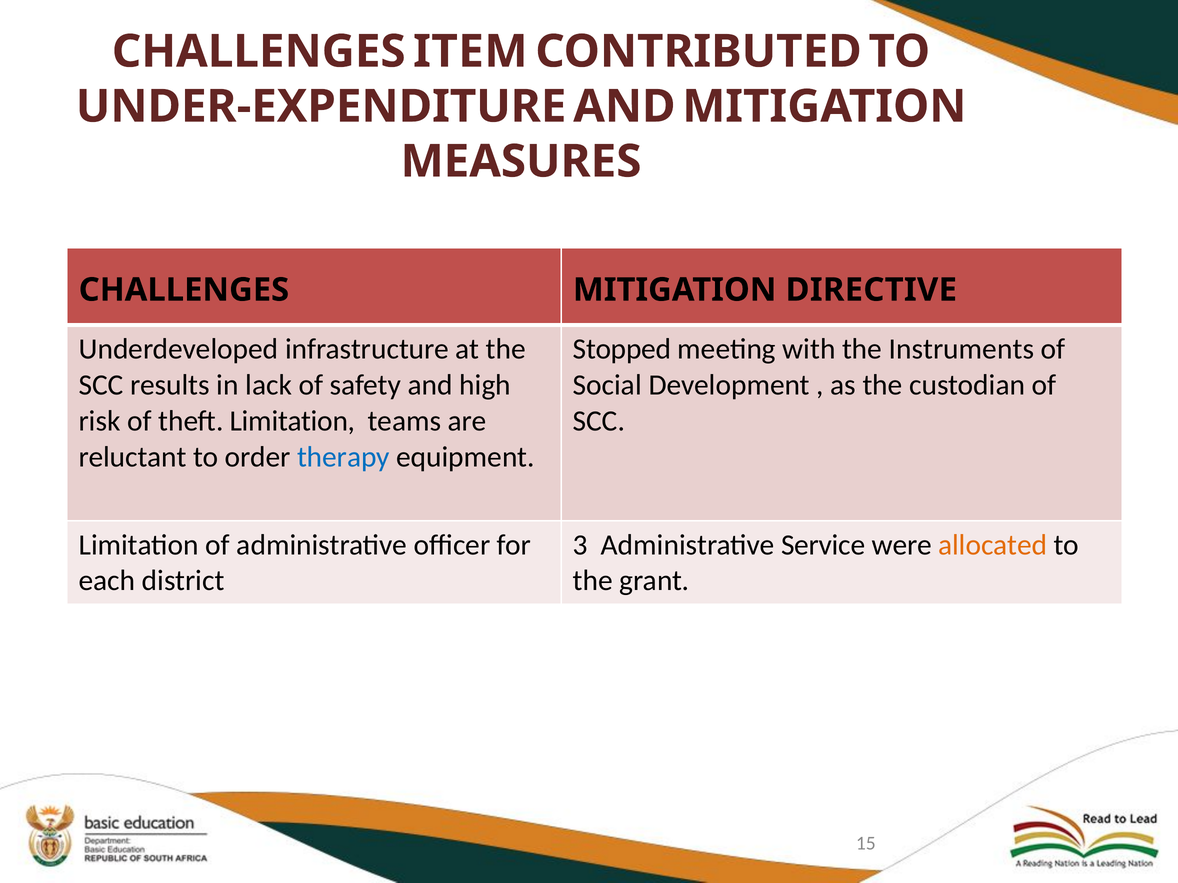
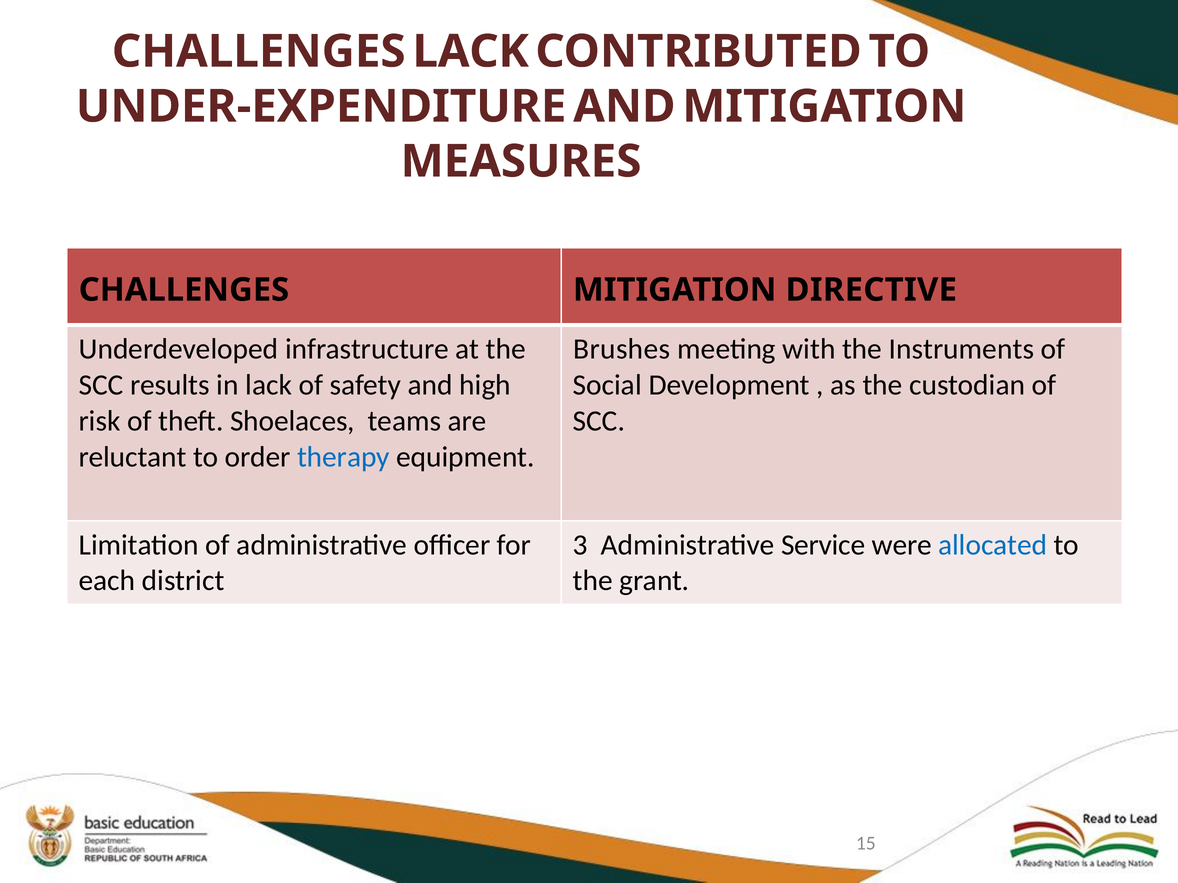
CHALLENGES ITEM: ITEM -> LACK
Stopped: Stopped -> Brushes
theft Limitation: Limitation -> Shoelaces
allocated colour: orange -> blue
